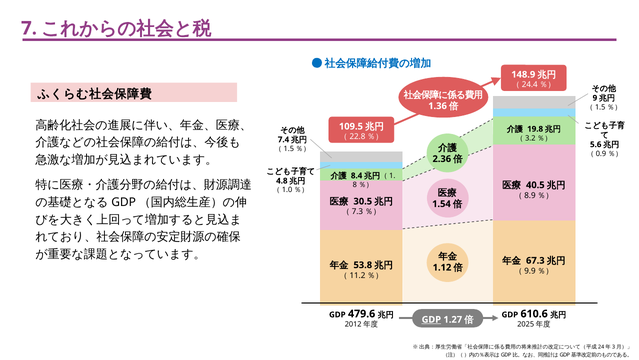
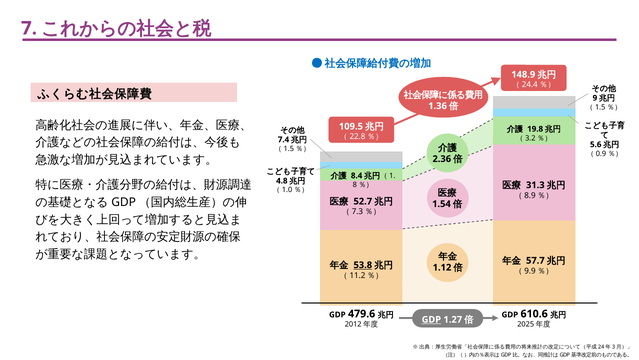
40.5: 40.5 -> 31.3
30.5: 30.5 -> 52.7
67.3: 67.3 -> 57.7
53.8 underline: none -> present
